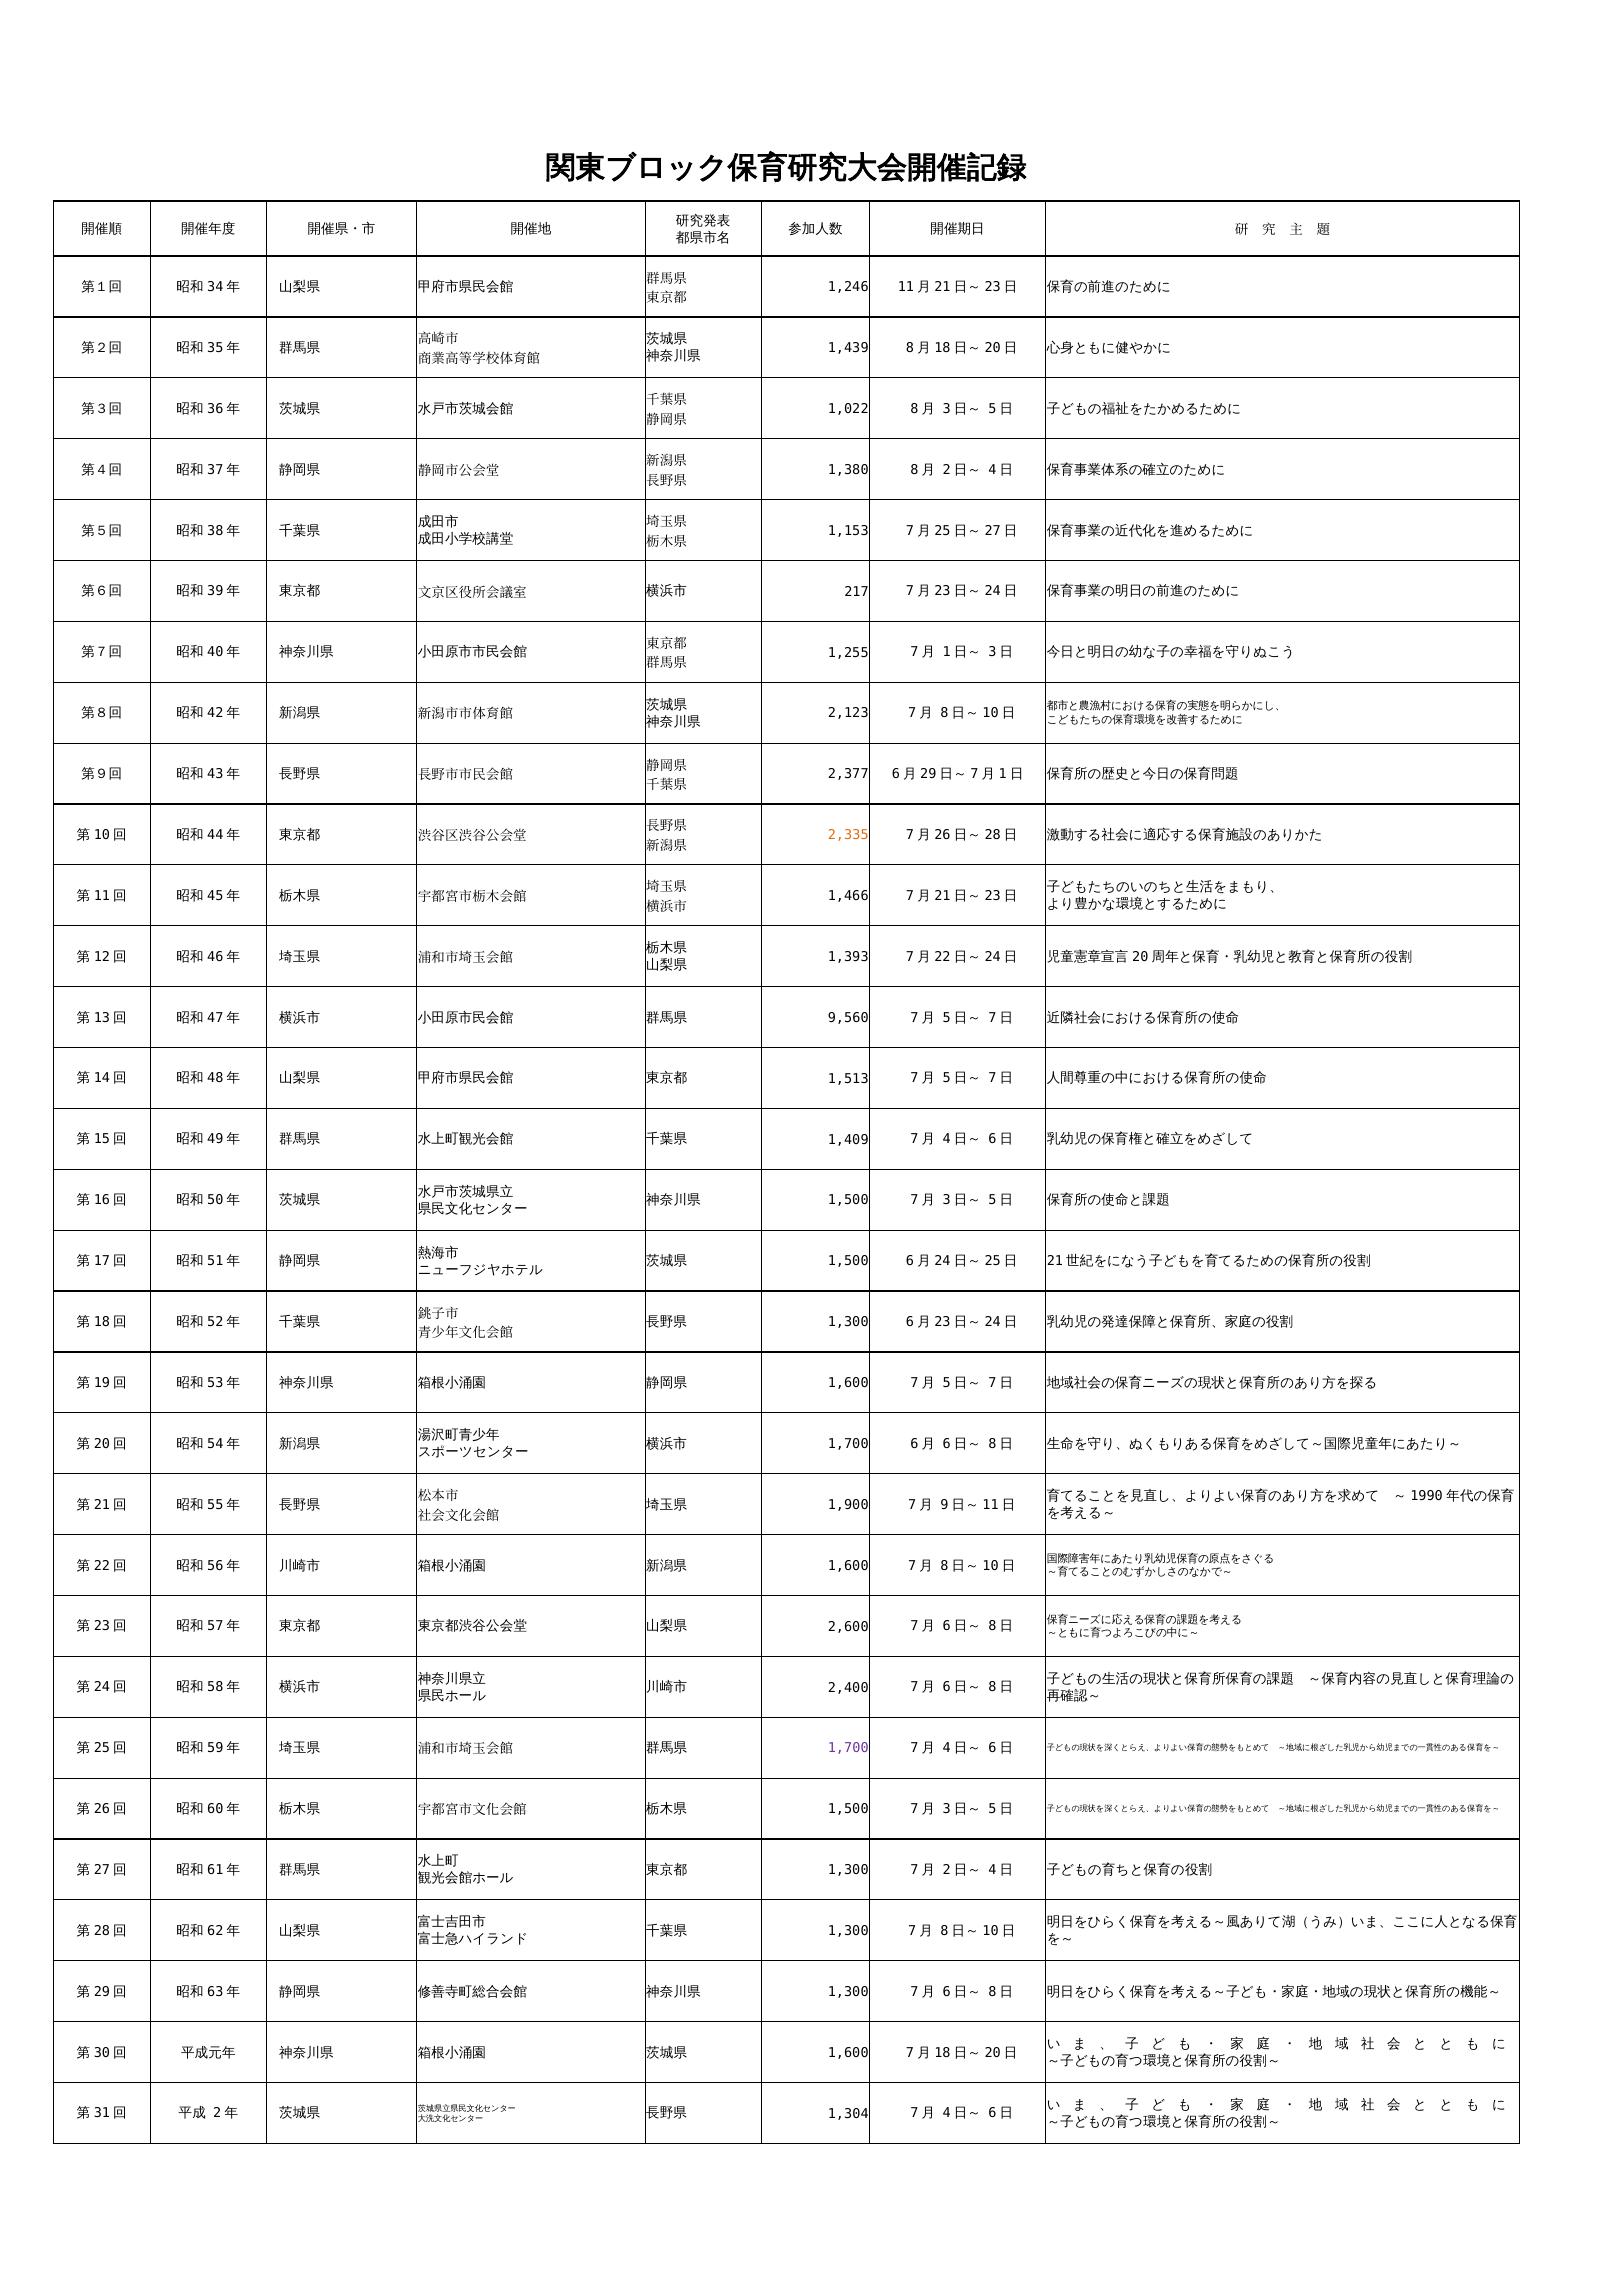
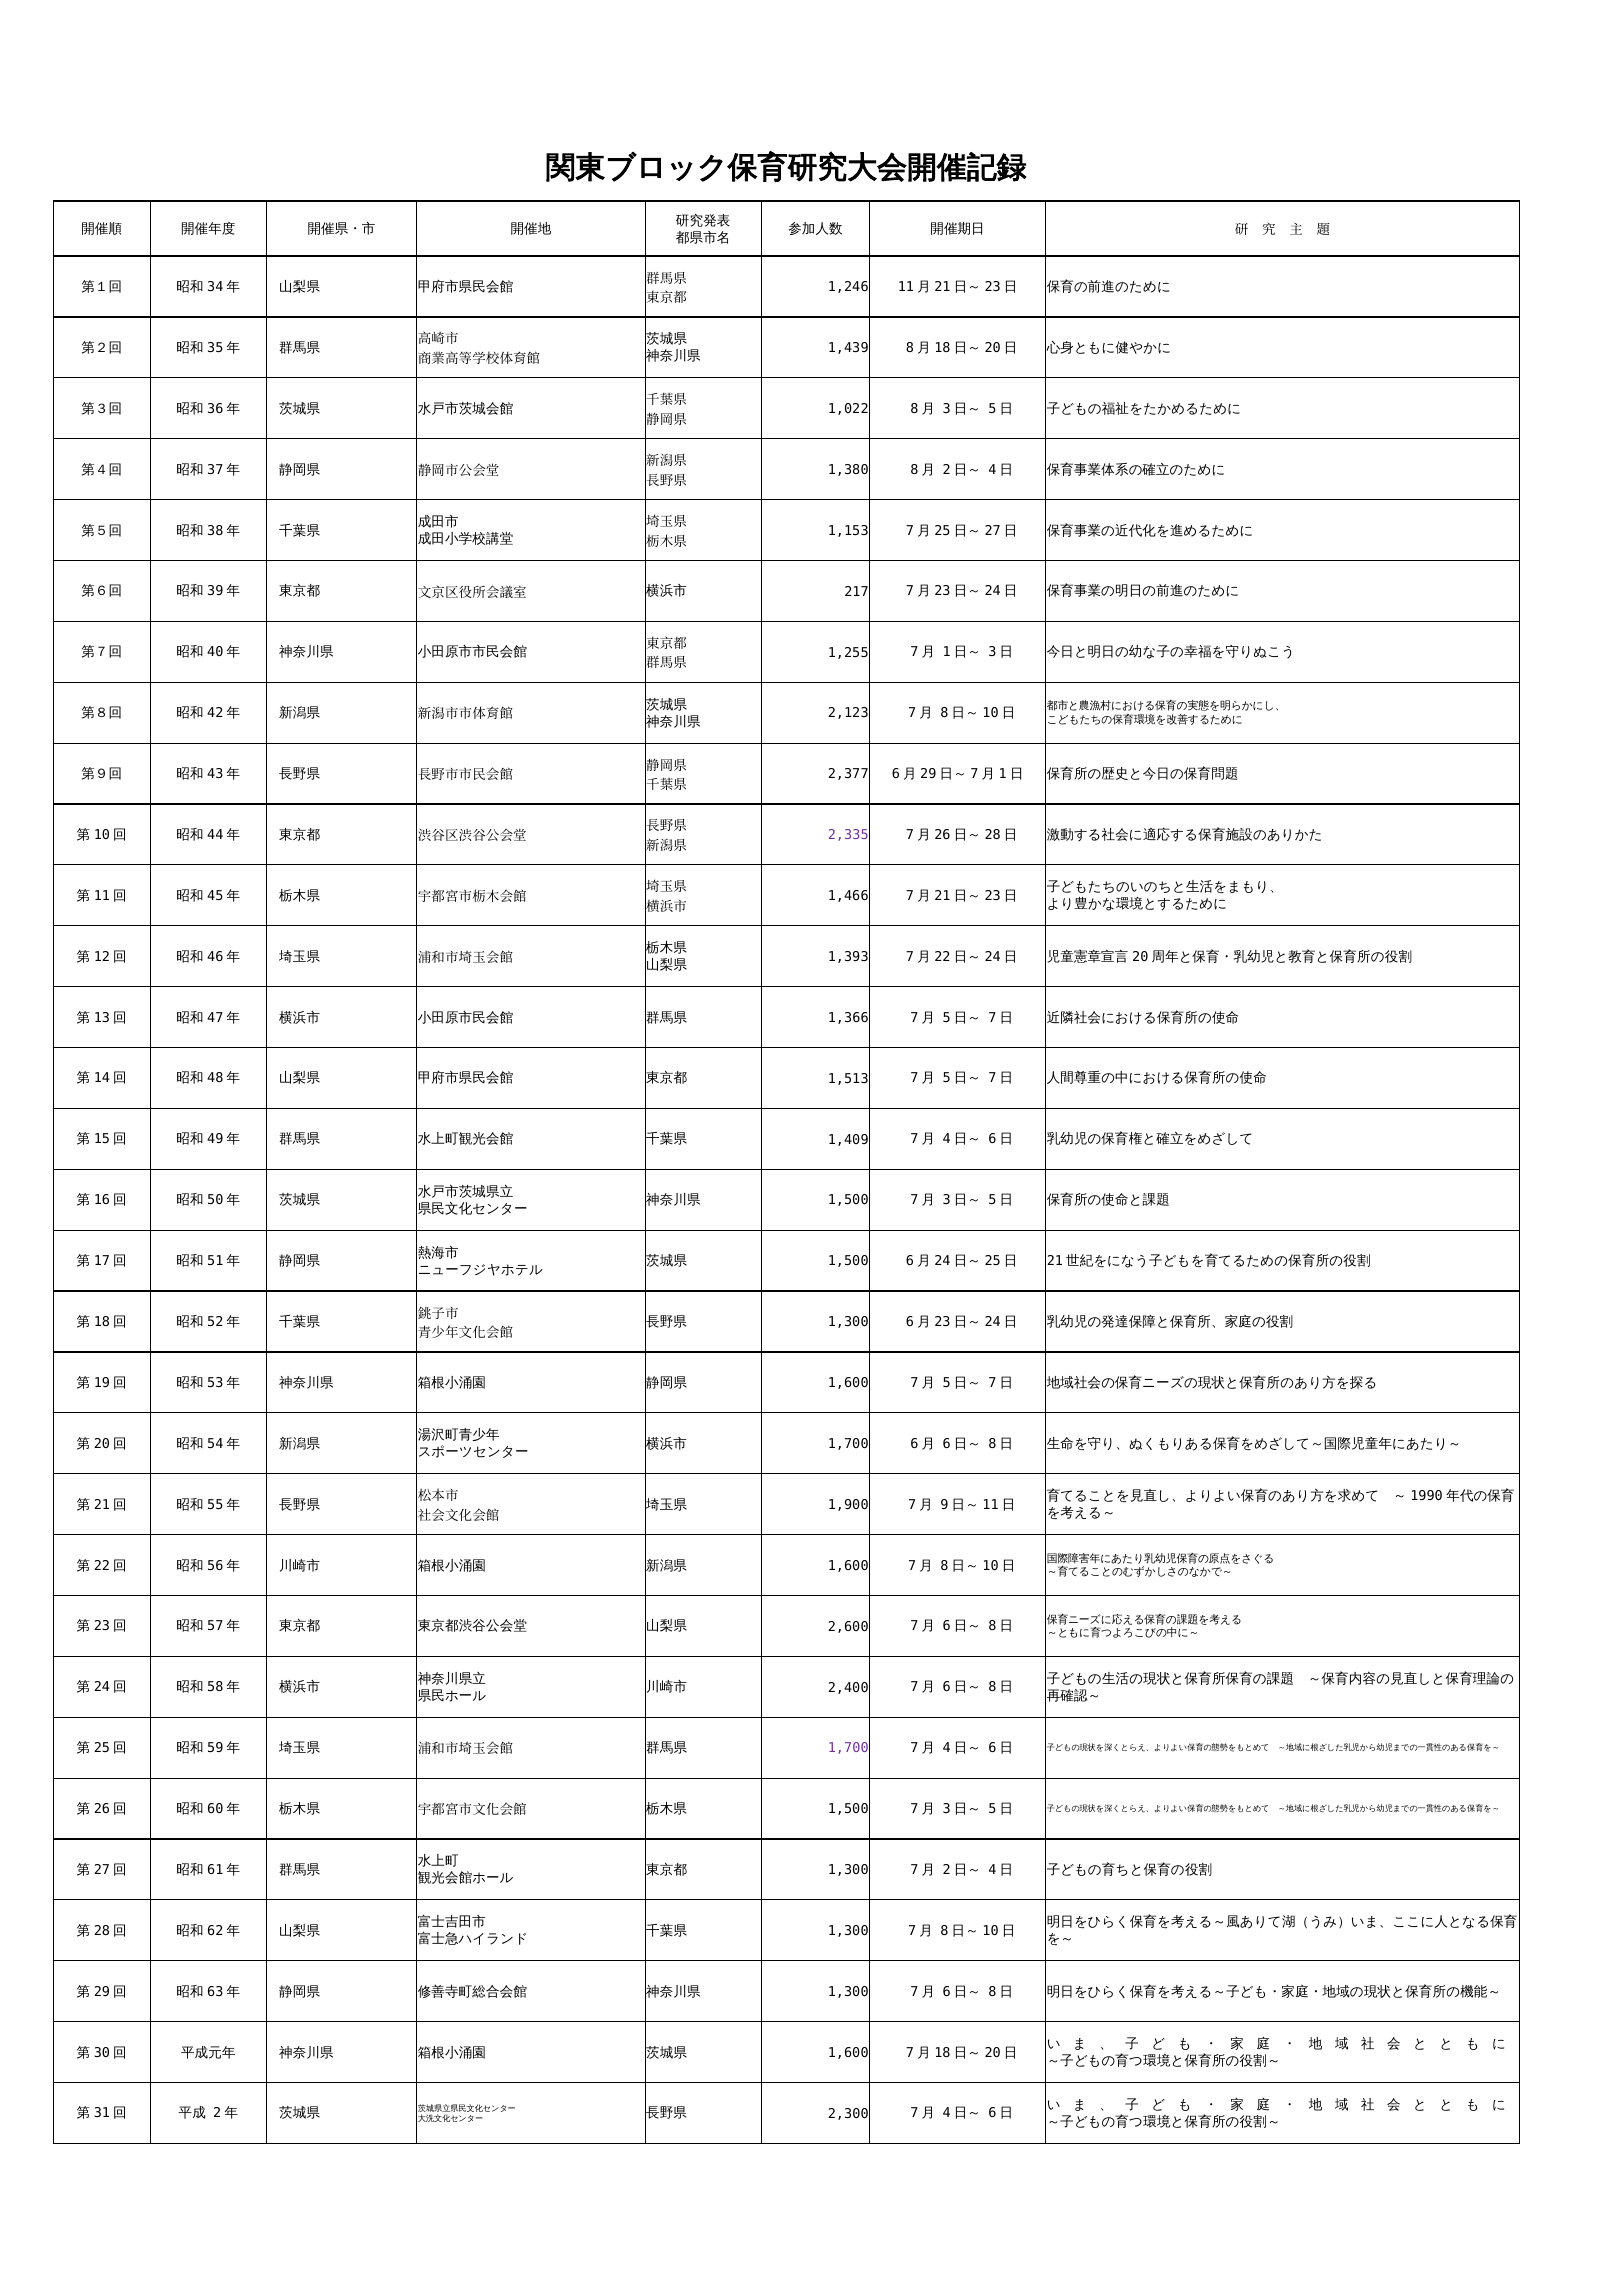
2,335 colour: orange -> purple
9,560: 9,560 -> 1,366
1,304: 1,304 -> 2,300
